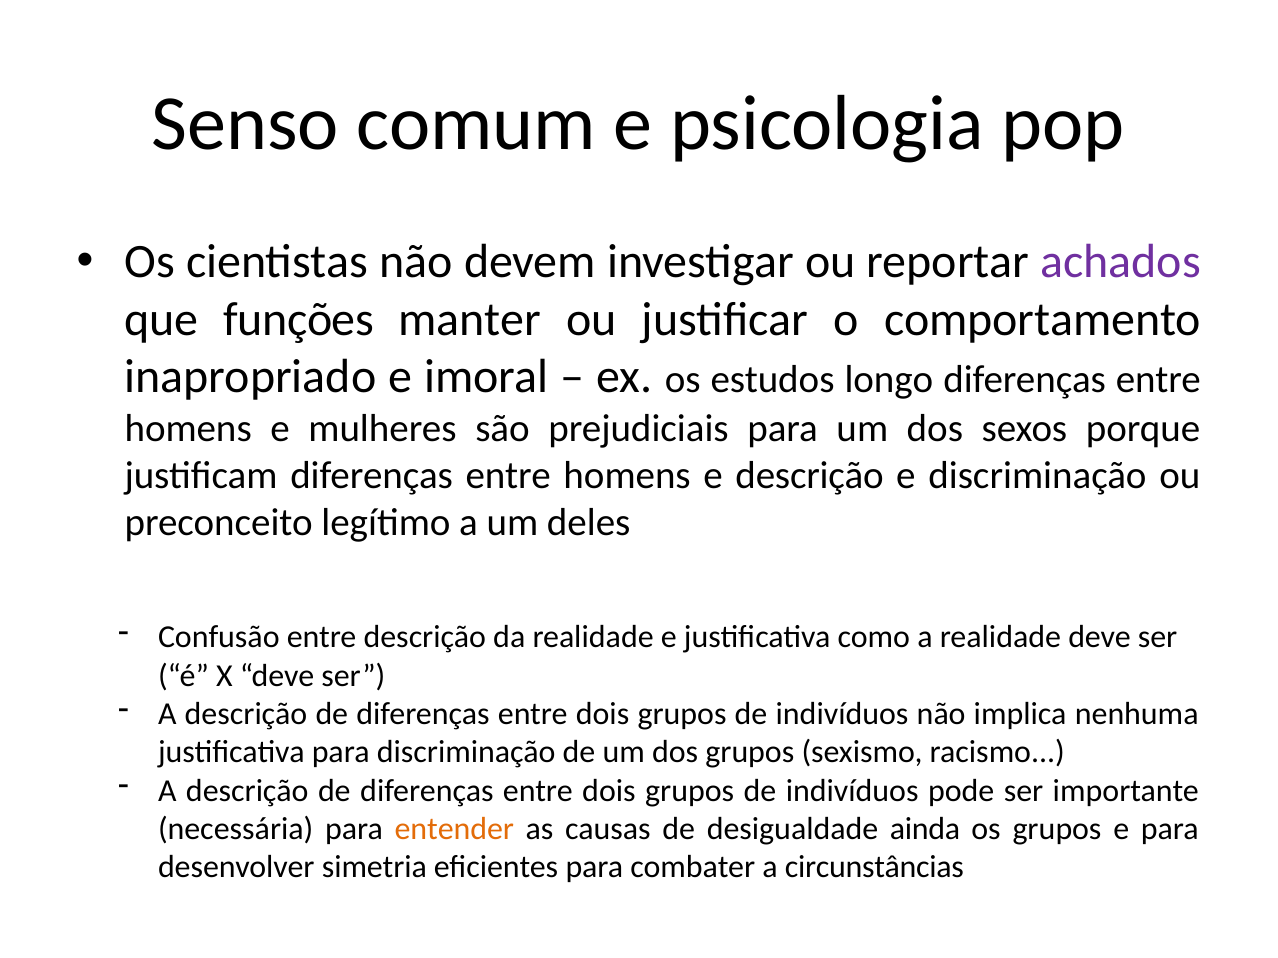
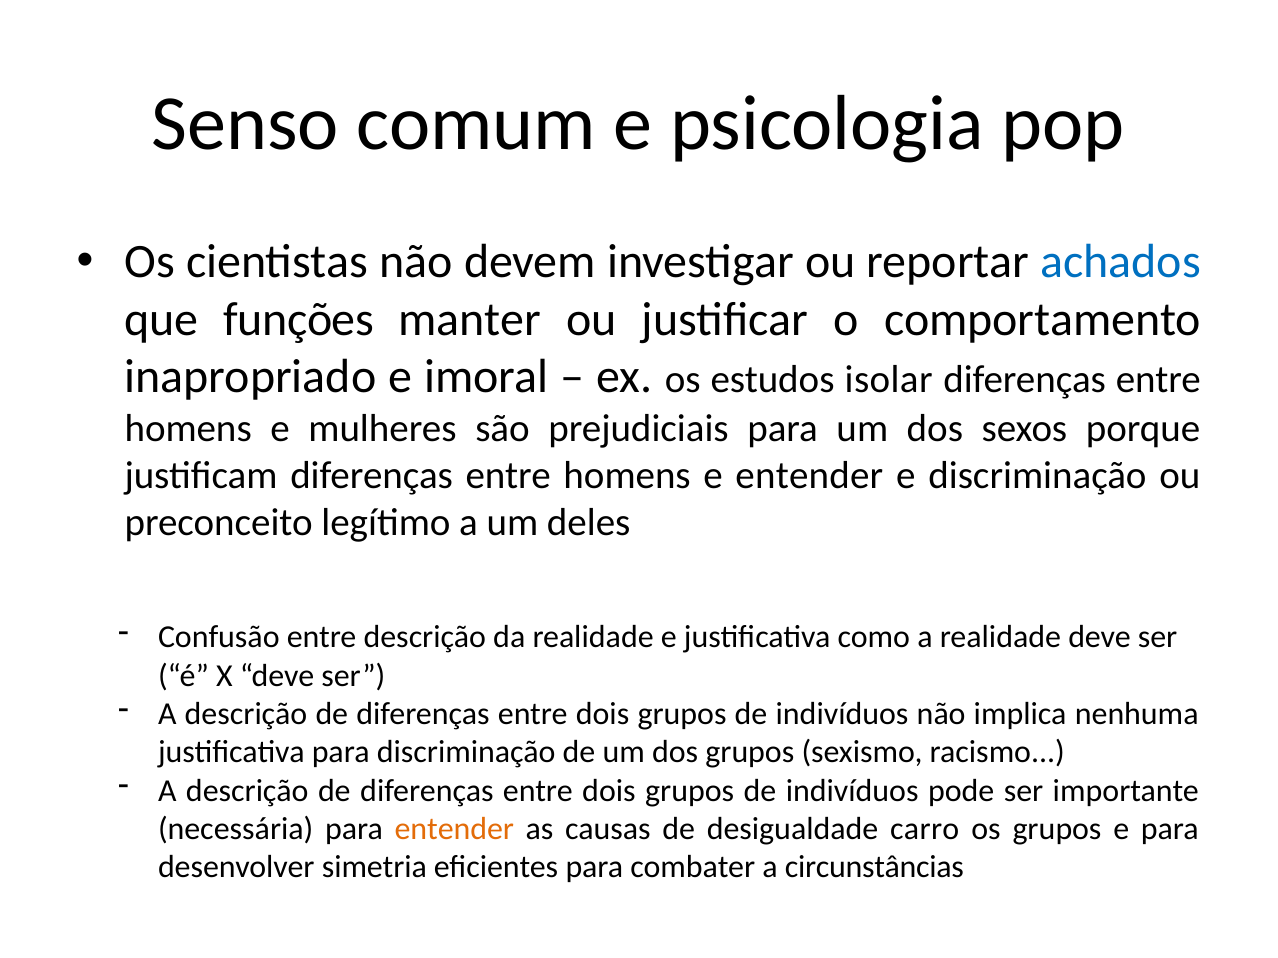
achados colour: purple -> blue
longo: longo -> isolar
e descrição: descrição -> entender
ainda: ainda -> carro
